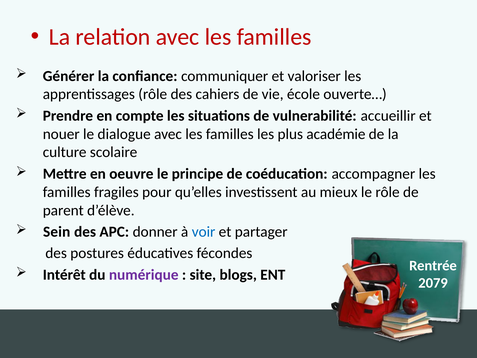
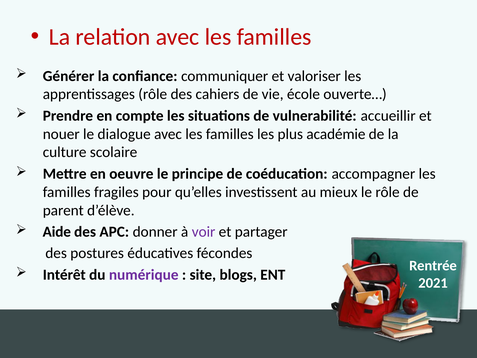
Sein: Sein -> Aide
voir colour: blue -> purple
2079: 2079 -> 2021
